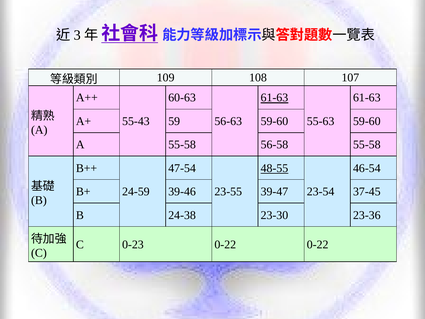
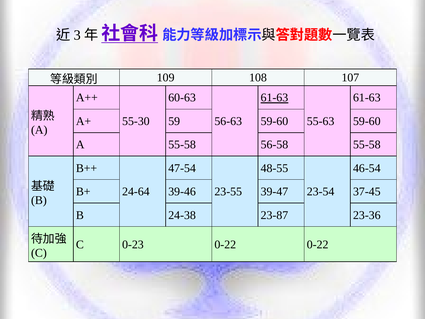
55-43: 55-43 -> 55-30
48-55 underline: present -> none
24-59: 24-59 -> 24-64
23-30: 23-30 -> 23-87
